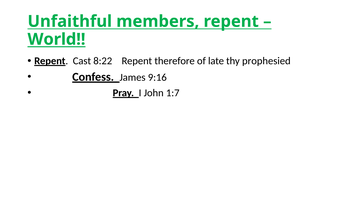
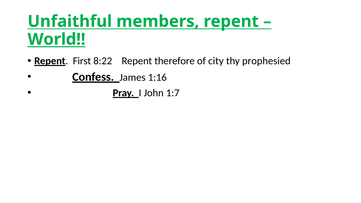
Cast: Cast -> First
late: late -> city
9:16: 9:16 -> 1:16
